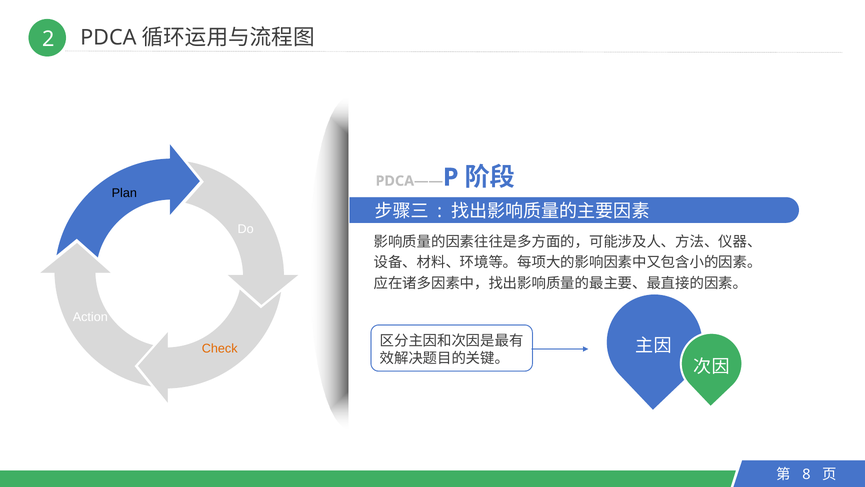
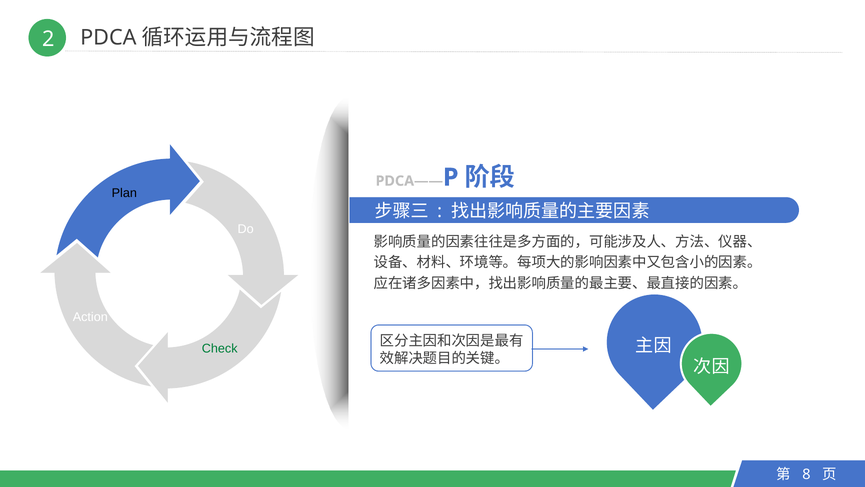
Check colour: orange -> green
